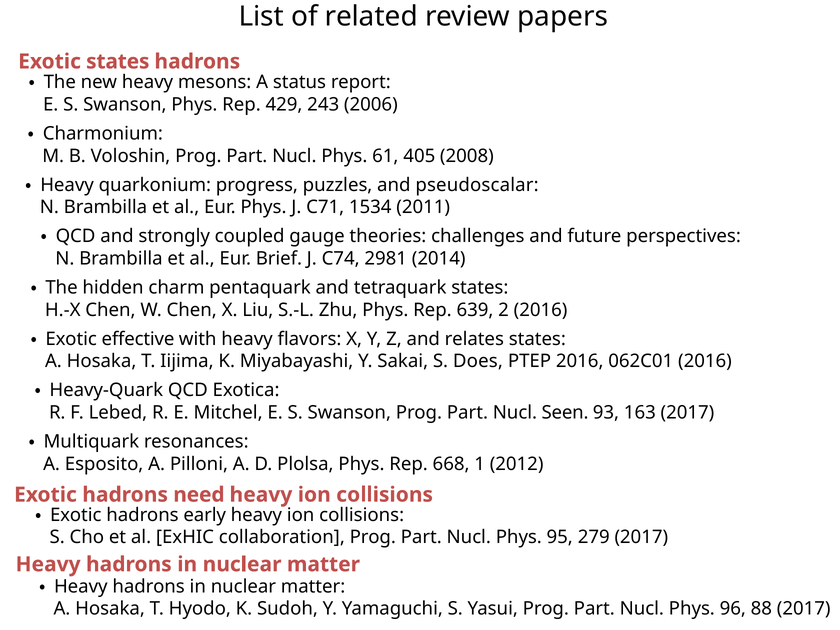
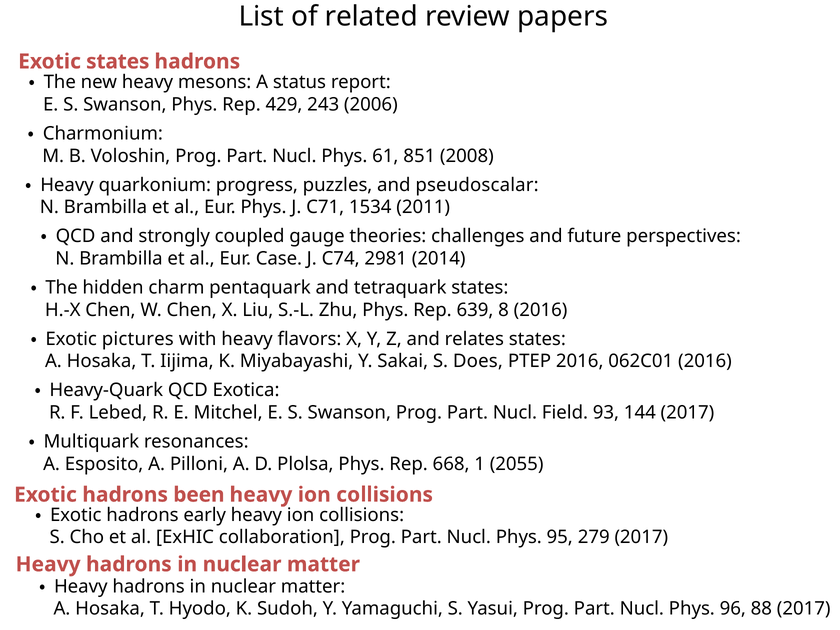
405: 405 -> 851
Brief: Brief -> Case
2: 2 -> 8
effective: effective -> pictures
Seen: Seen -> Field
163: 163 -> 144
2012: 2012 -> 2055
need: need -> been
